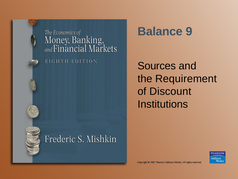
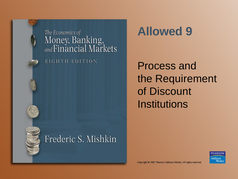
Balance: Balance -> Allowed
Sources: Sources -> Process
